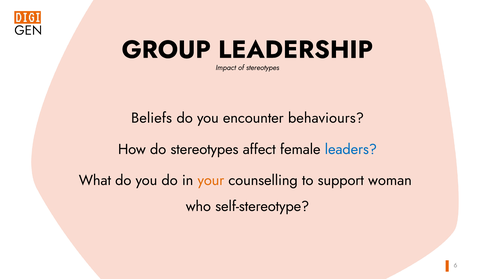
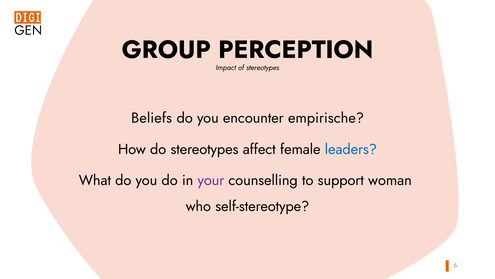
LEADERSHIP: LEADERSHIP -> PERCEPTION
behaviours: behaviours -> empirische
your colour: orange -> purple
